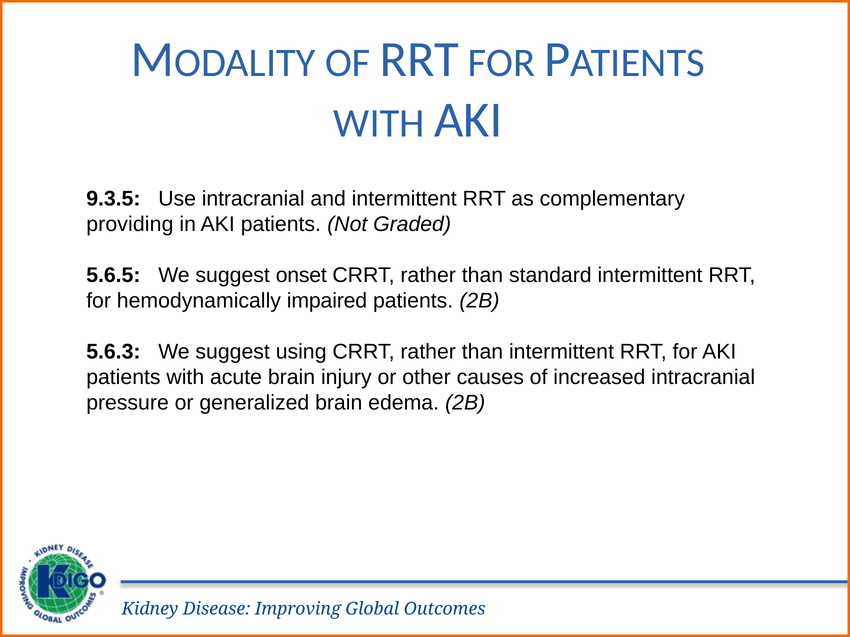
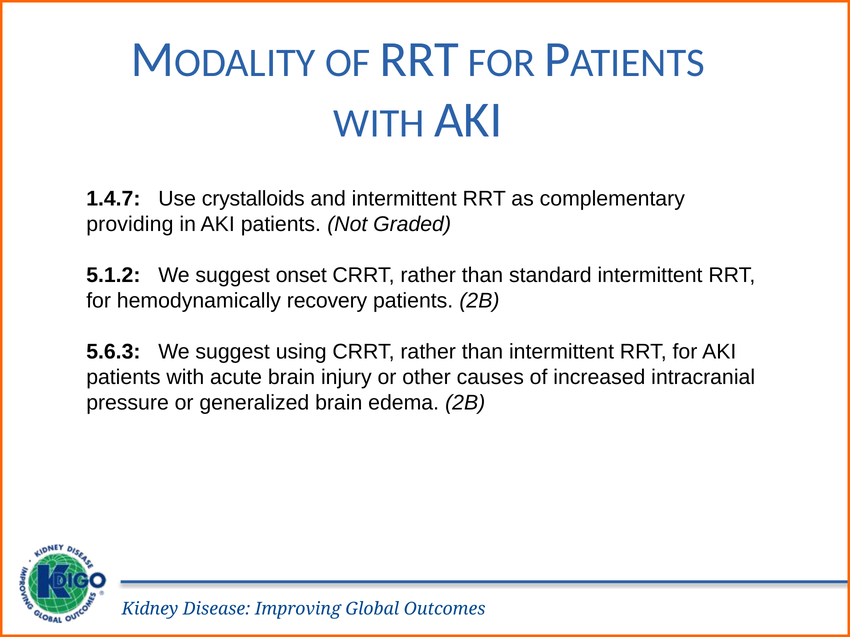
9.3.5: 9.3.5 -> 1.4.7
Use intracranial: intracranial -> crystalloids
5.6.5: 5.6.5 -> 5.1.2
impaired: impaired -> recovery
